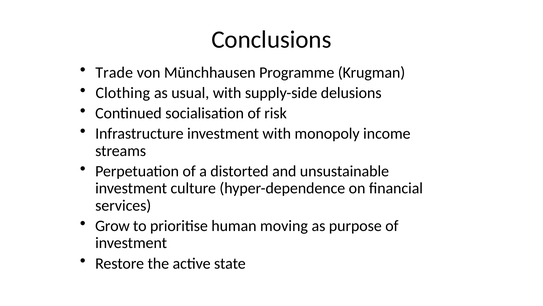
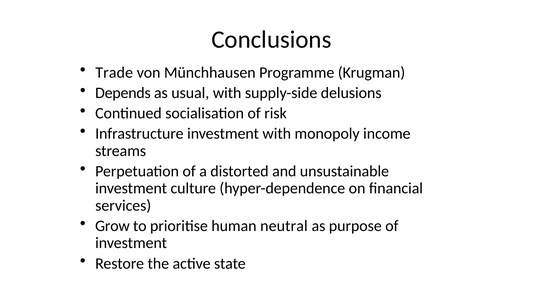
Clothing: Clothing -> Depends
moving: moving -> neutral
